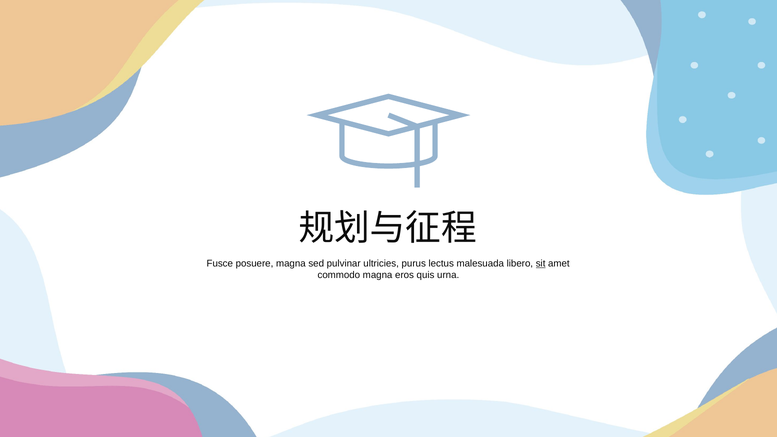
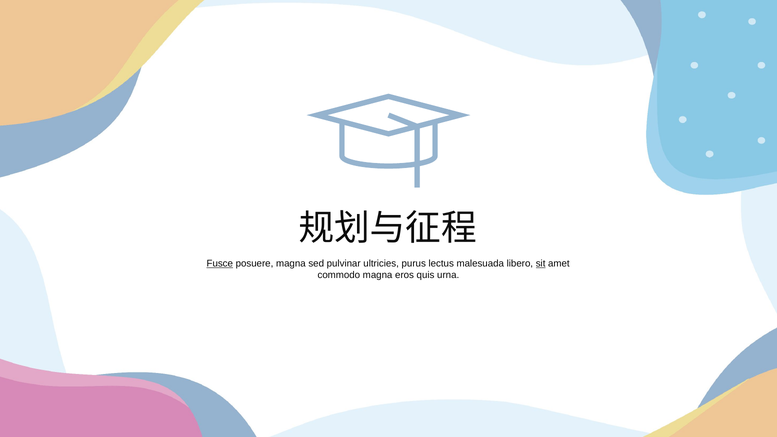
Fusce underline: none -> present
